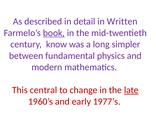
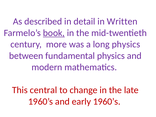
know: know -> more
long simpler: simpler -> physics
late underline: present -> none
early 1977’s: 1977’s -> 1960’s
